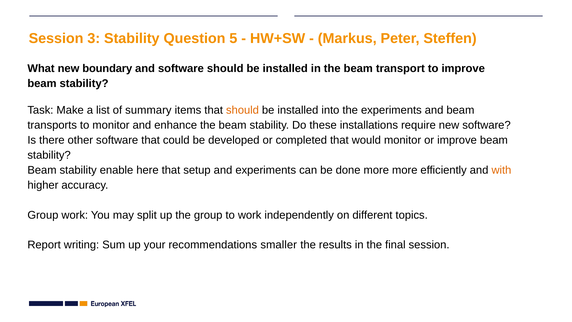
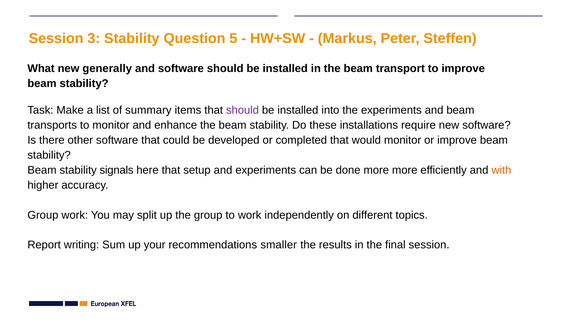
boundary: boundary -> generally
should at (242, 110) colour: orange -> purple
enable: enable -> signals
